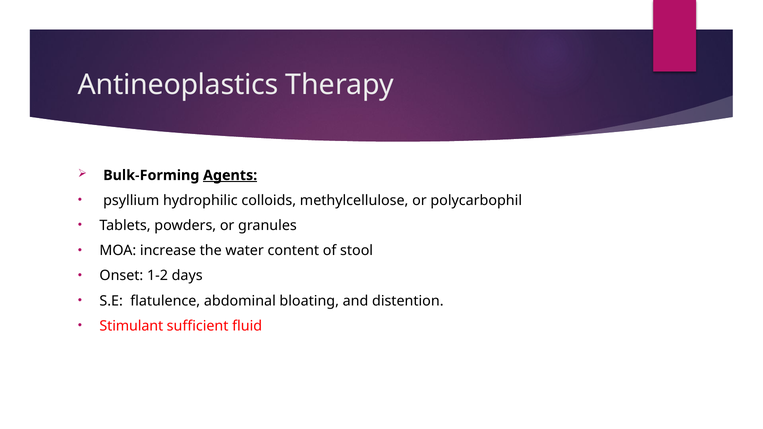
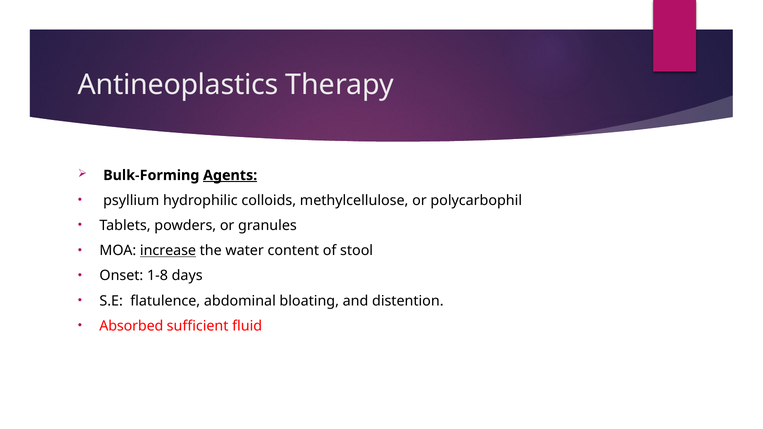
increase underline: none -> present
1-2: 1-2 -> 1-8
Stimulant: Stimulant -> Absorbed
